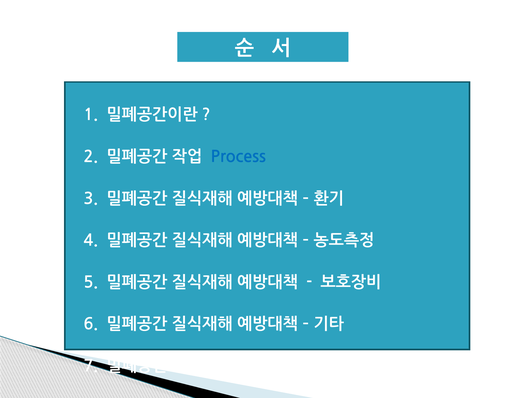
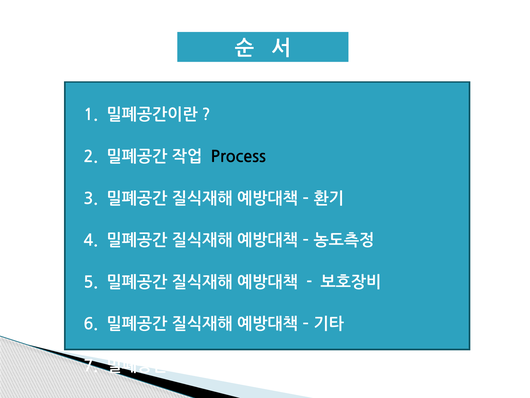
Process colour: blue -> black
